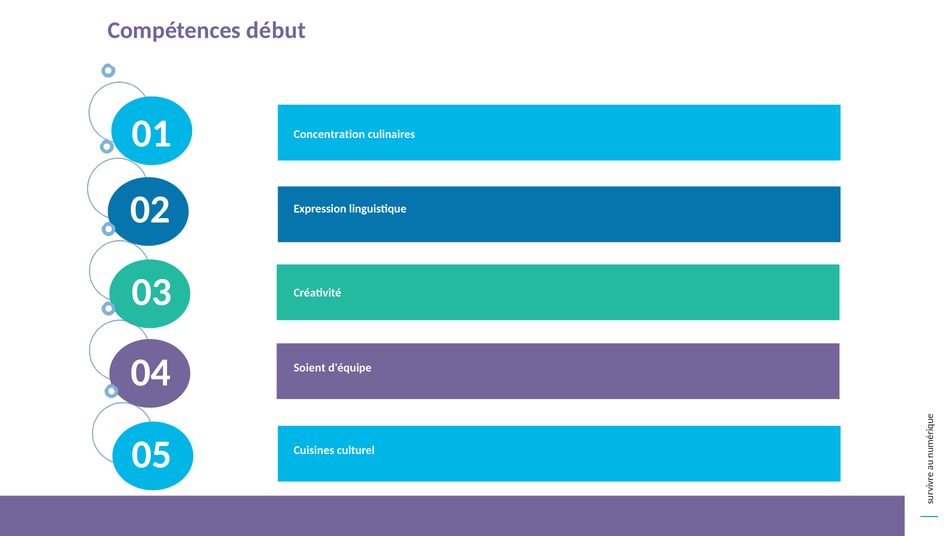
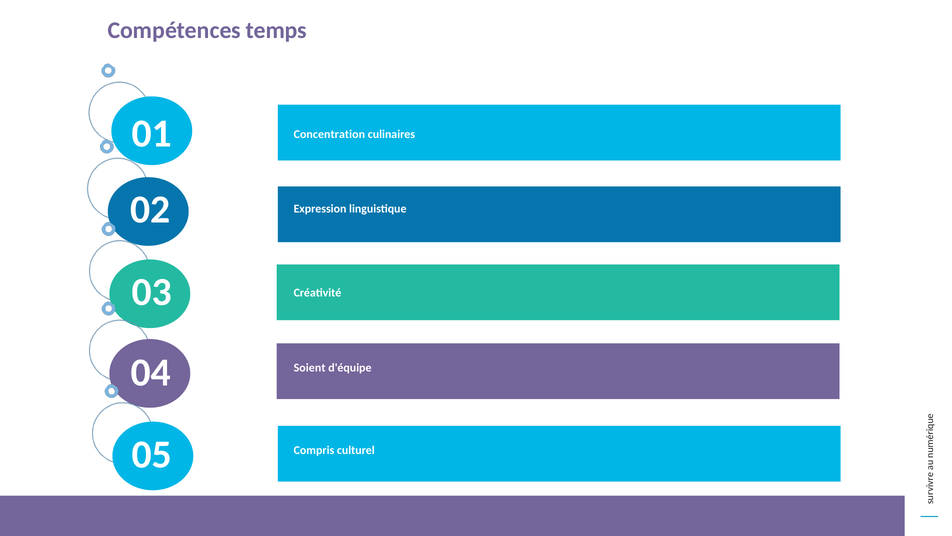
début: début -> temps
Cuisines: Cuisines -> Compris
